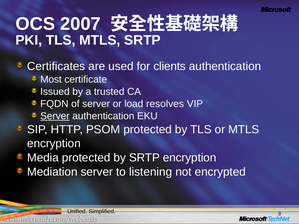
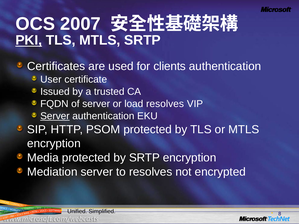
PKI underline: none -> present
Most: Most -> User
to listening: listening -> resolves
